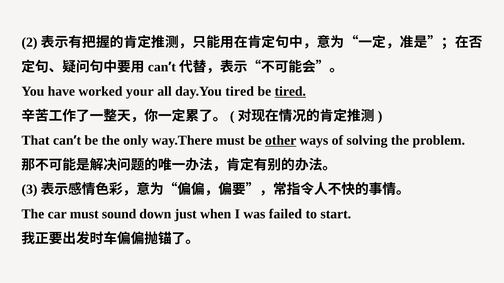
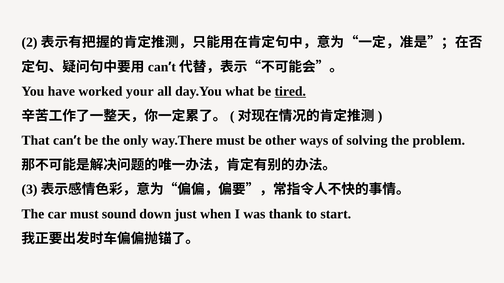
day.You tired: tired -> what
other underline: present -> none
failed: failed -> thank
